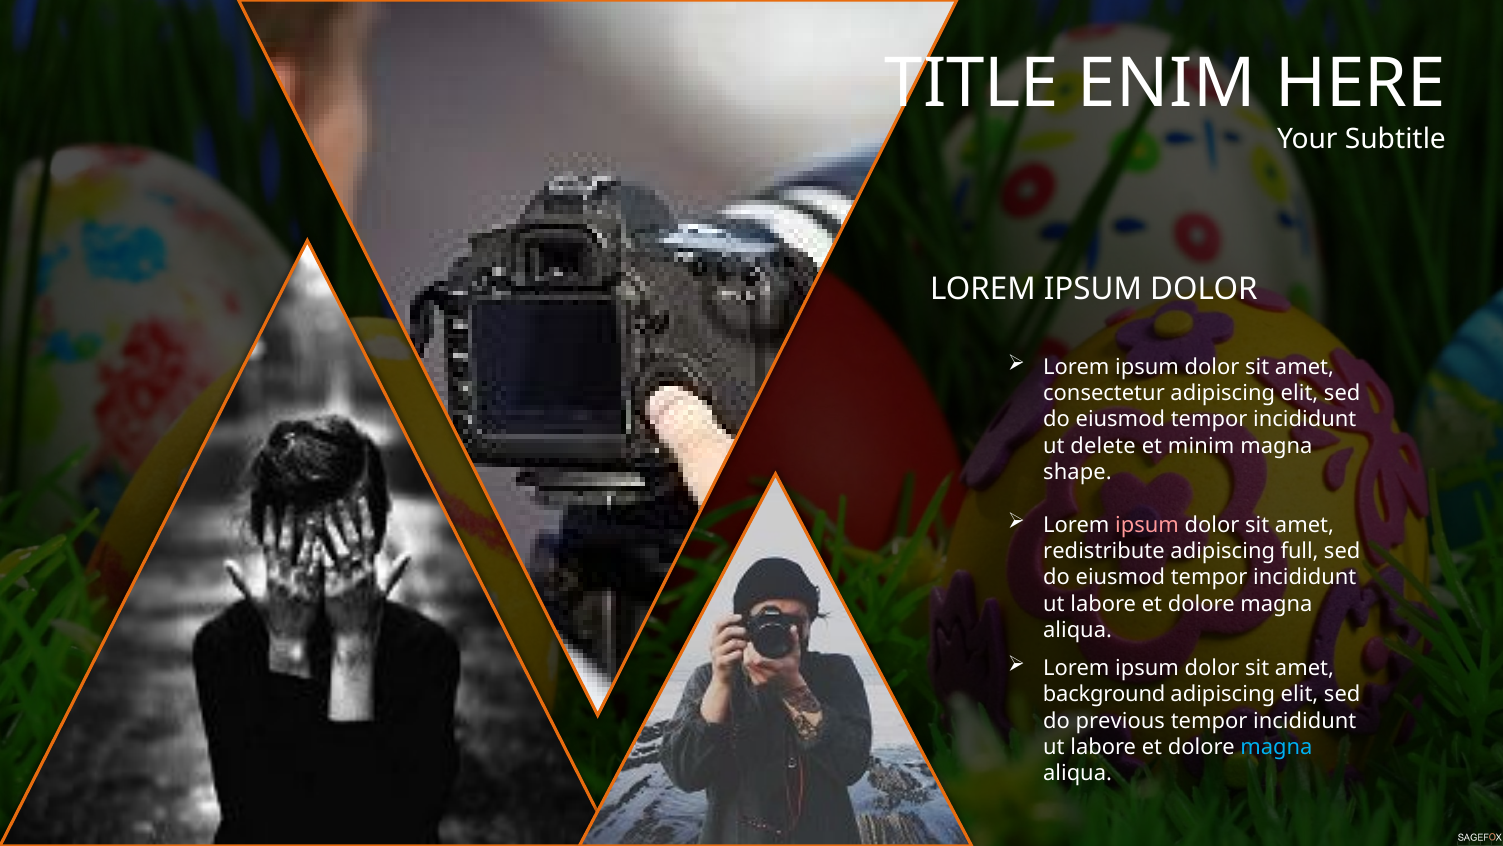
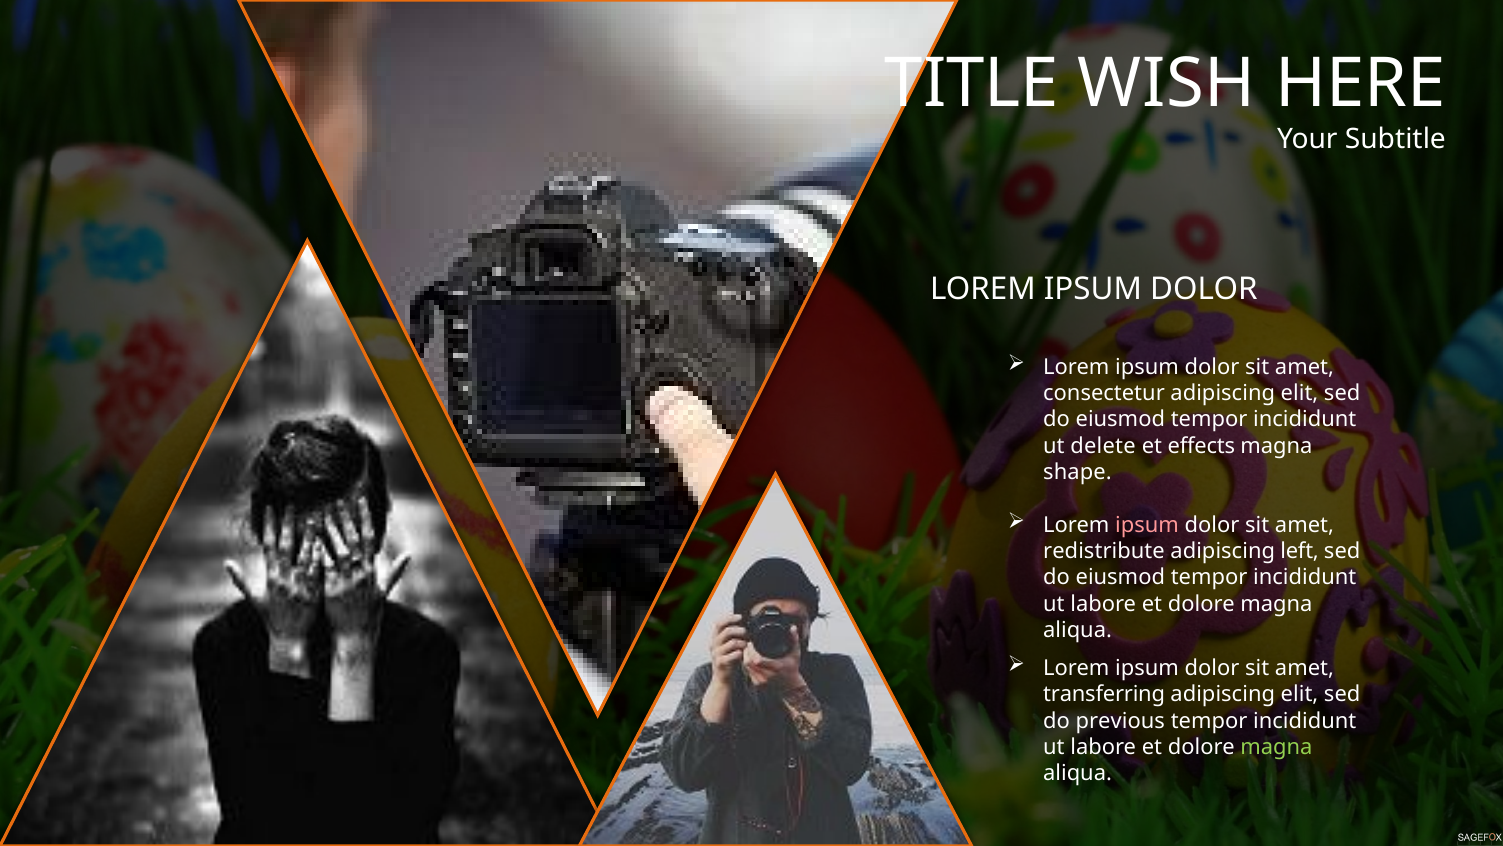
ENIM: ENIM -> WISH
minim: minim -> effects
full: full -> left
background: background -> transferring
magna at (1276, 747) colour: light blue -> light green
